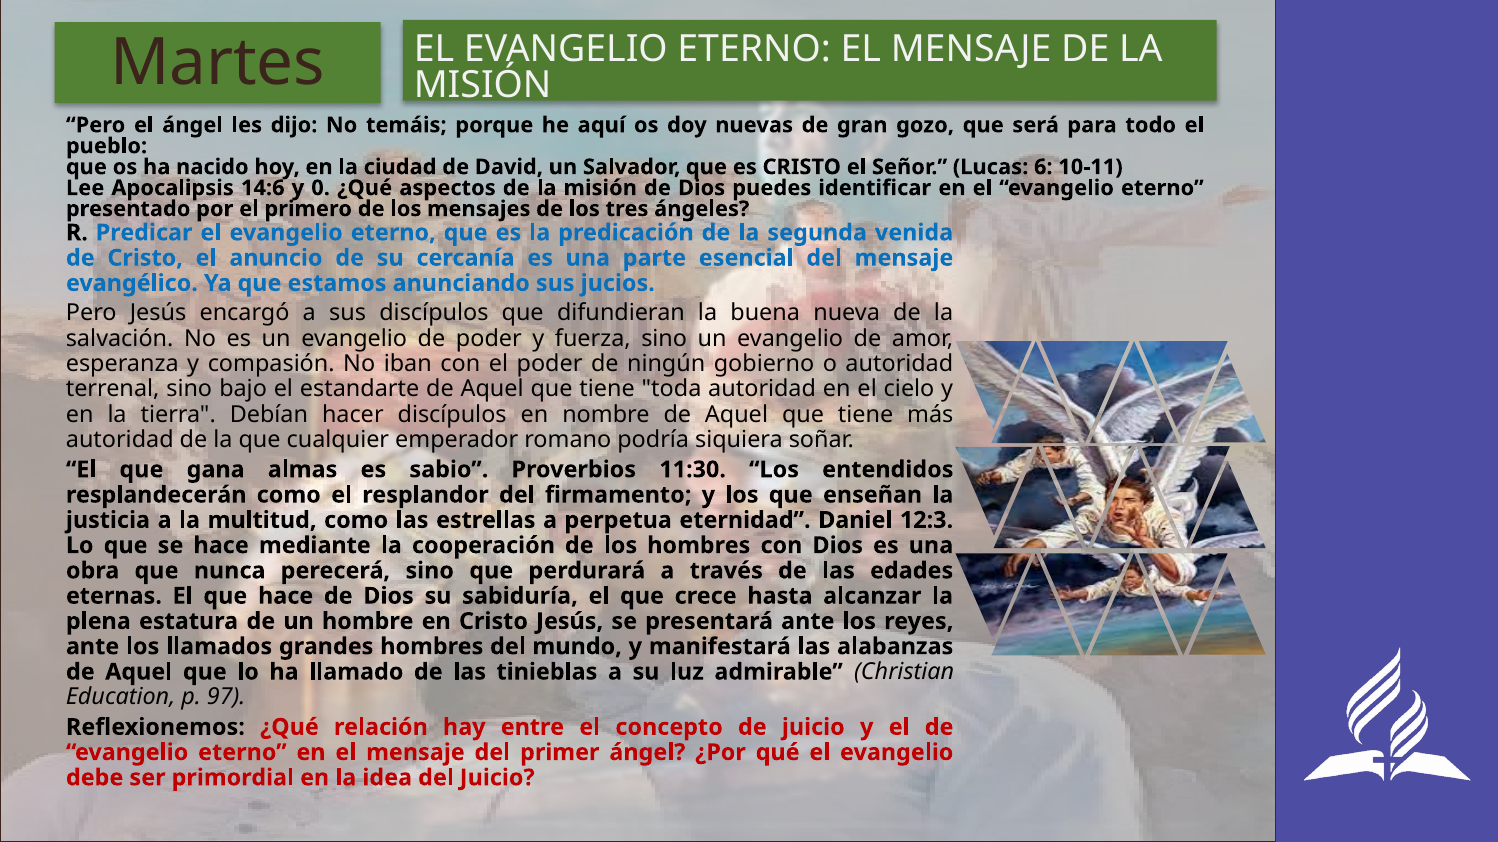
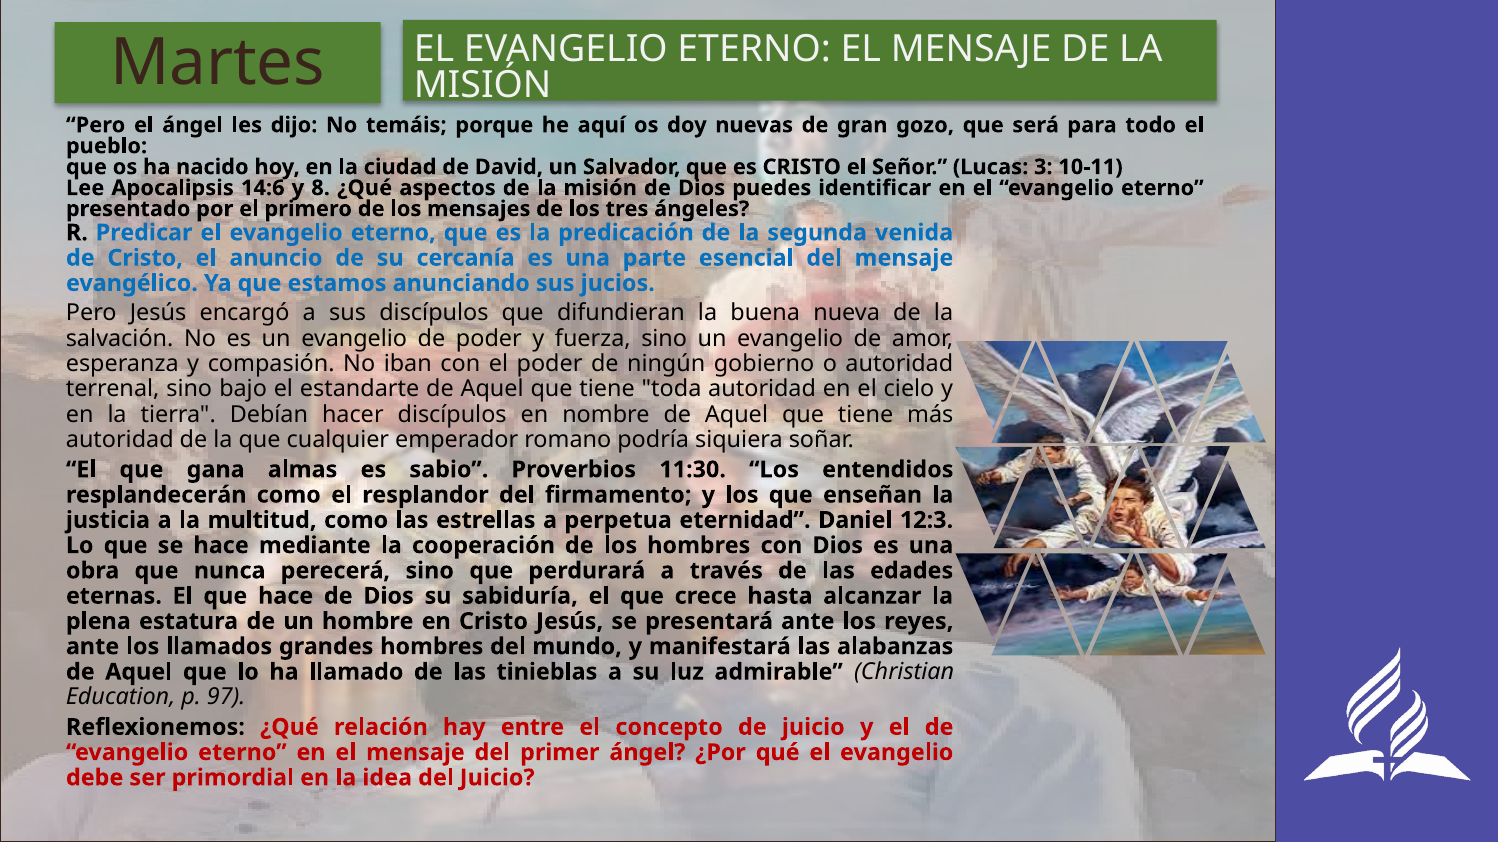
6: 6 -> 3
0: 0 -> 8
